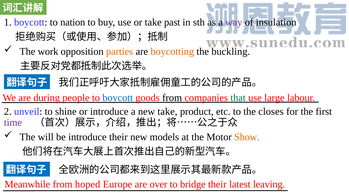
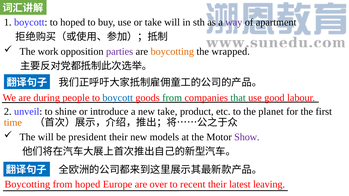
to nation: nation -> hoped
take past: past -> will
insulation: insulation -> apartment
parties colour: orange -> purple
buckling: buckling -> wrapped
from at (172, 98) colour: black -> green
large: large -> good
closes: closes -> planet
time colour: purple -> orange
be introduce: introduce -> president
Show colour: orange -> purple
Meanwhile at (27, 185): Meanwhile -> Boycotting
bridge: bridge -> recent
